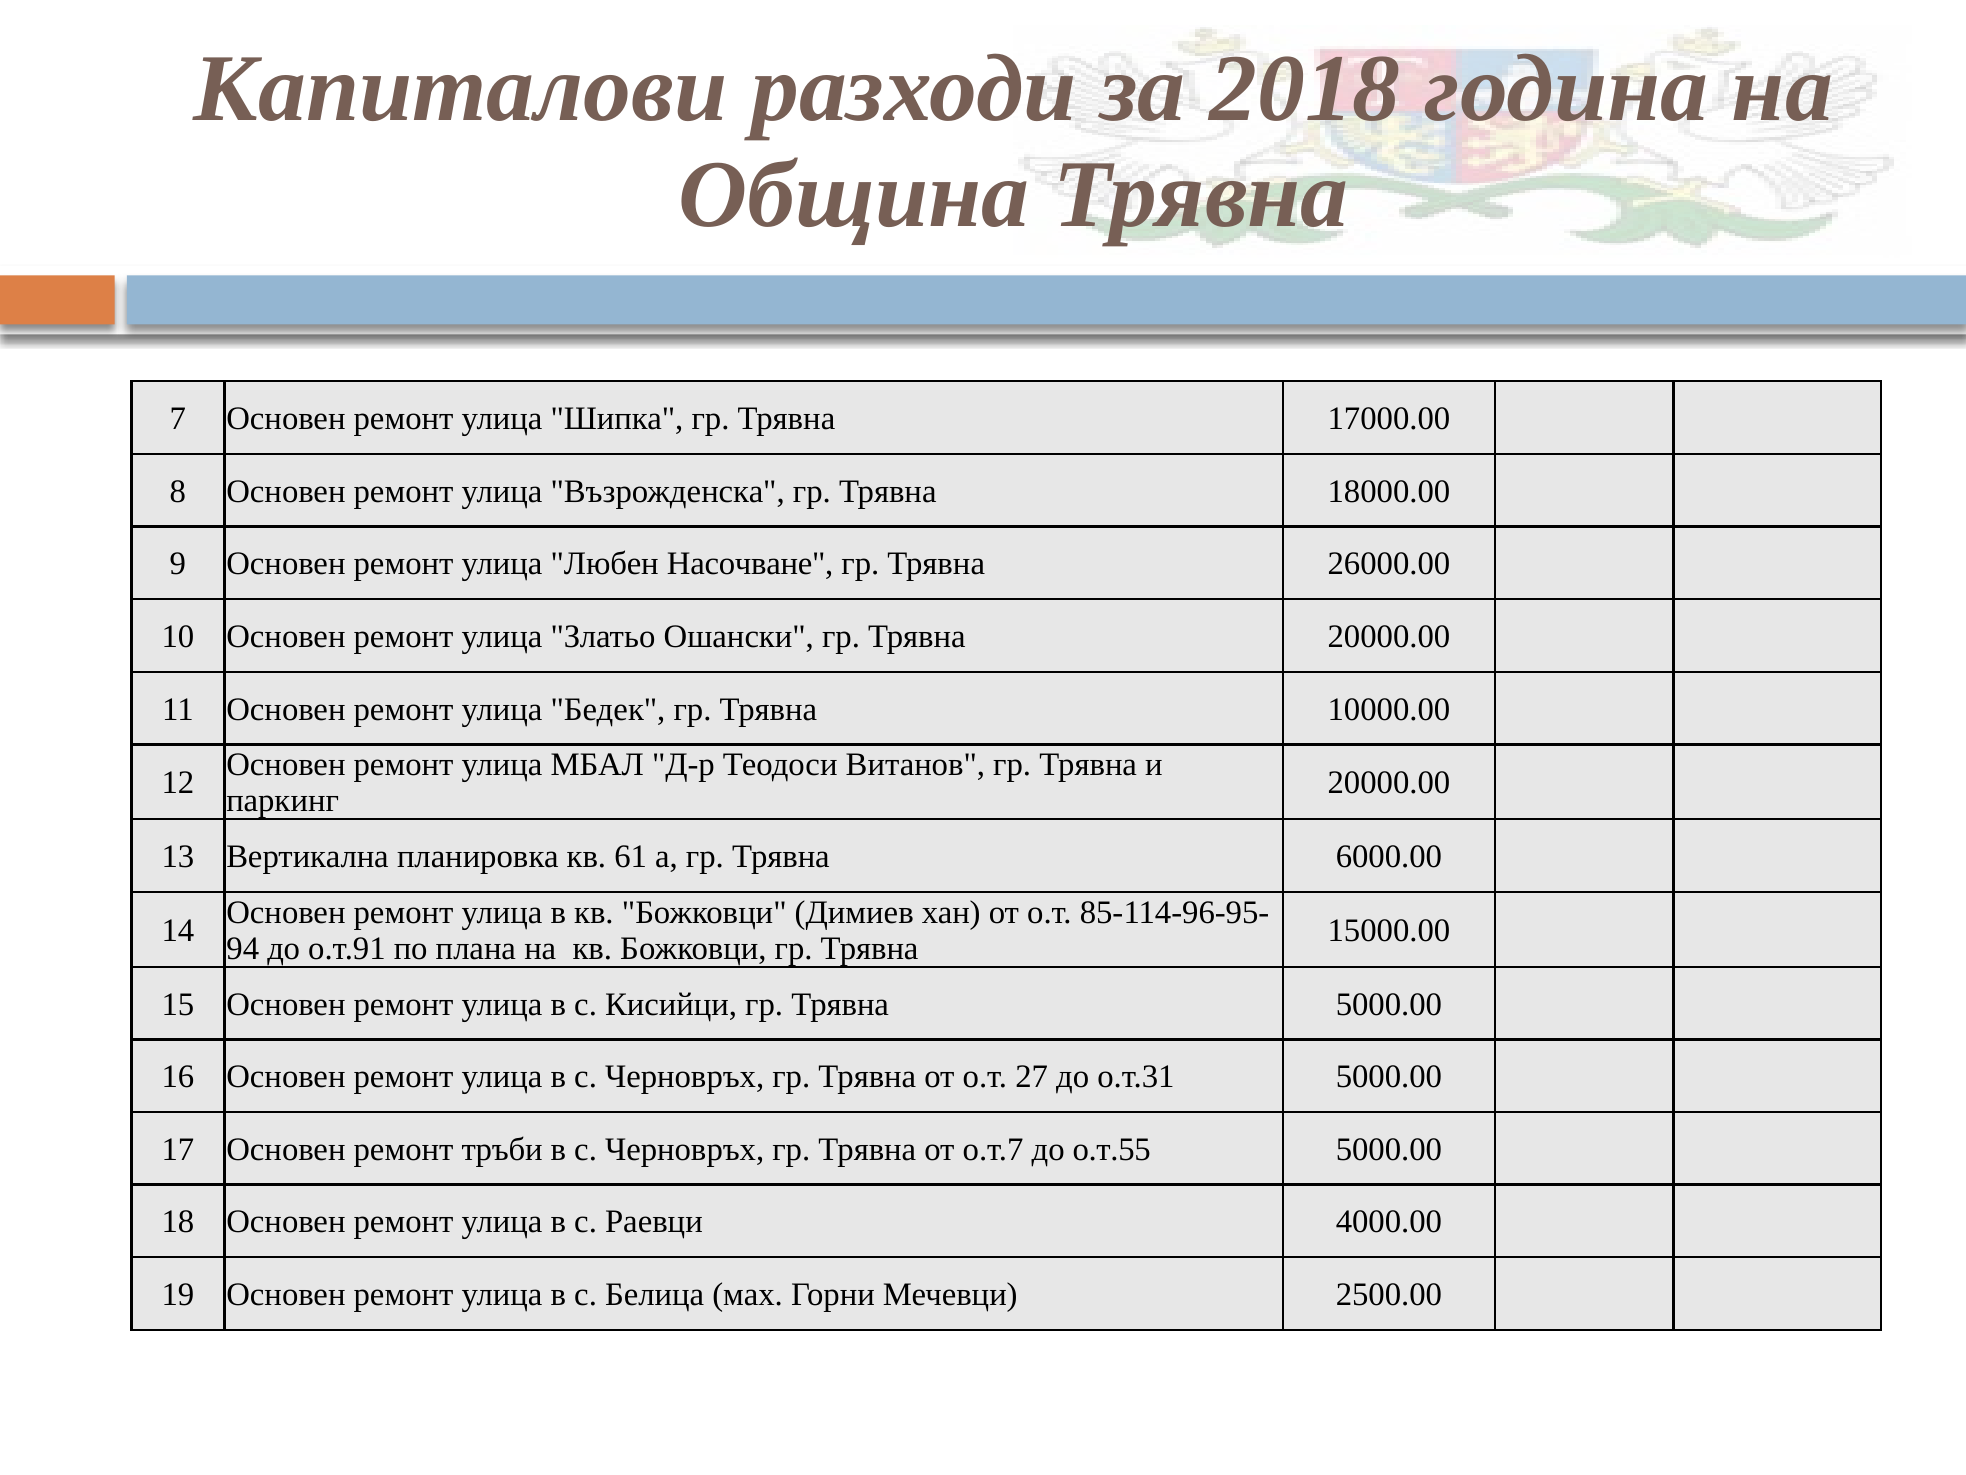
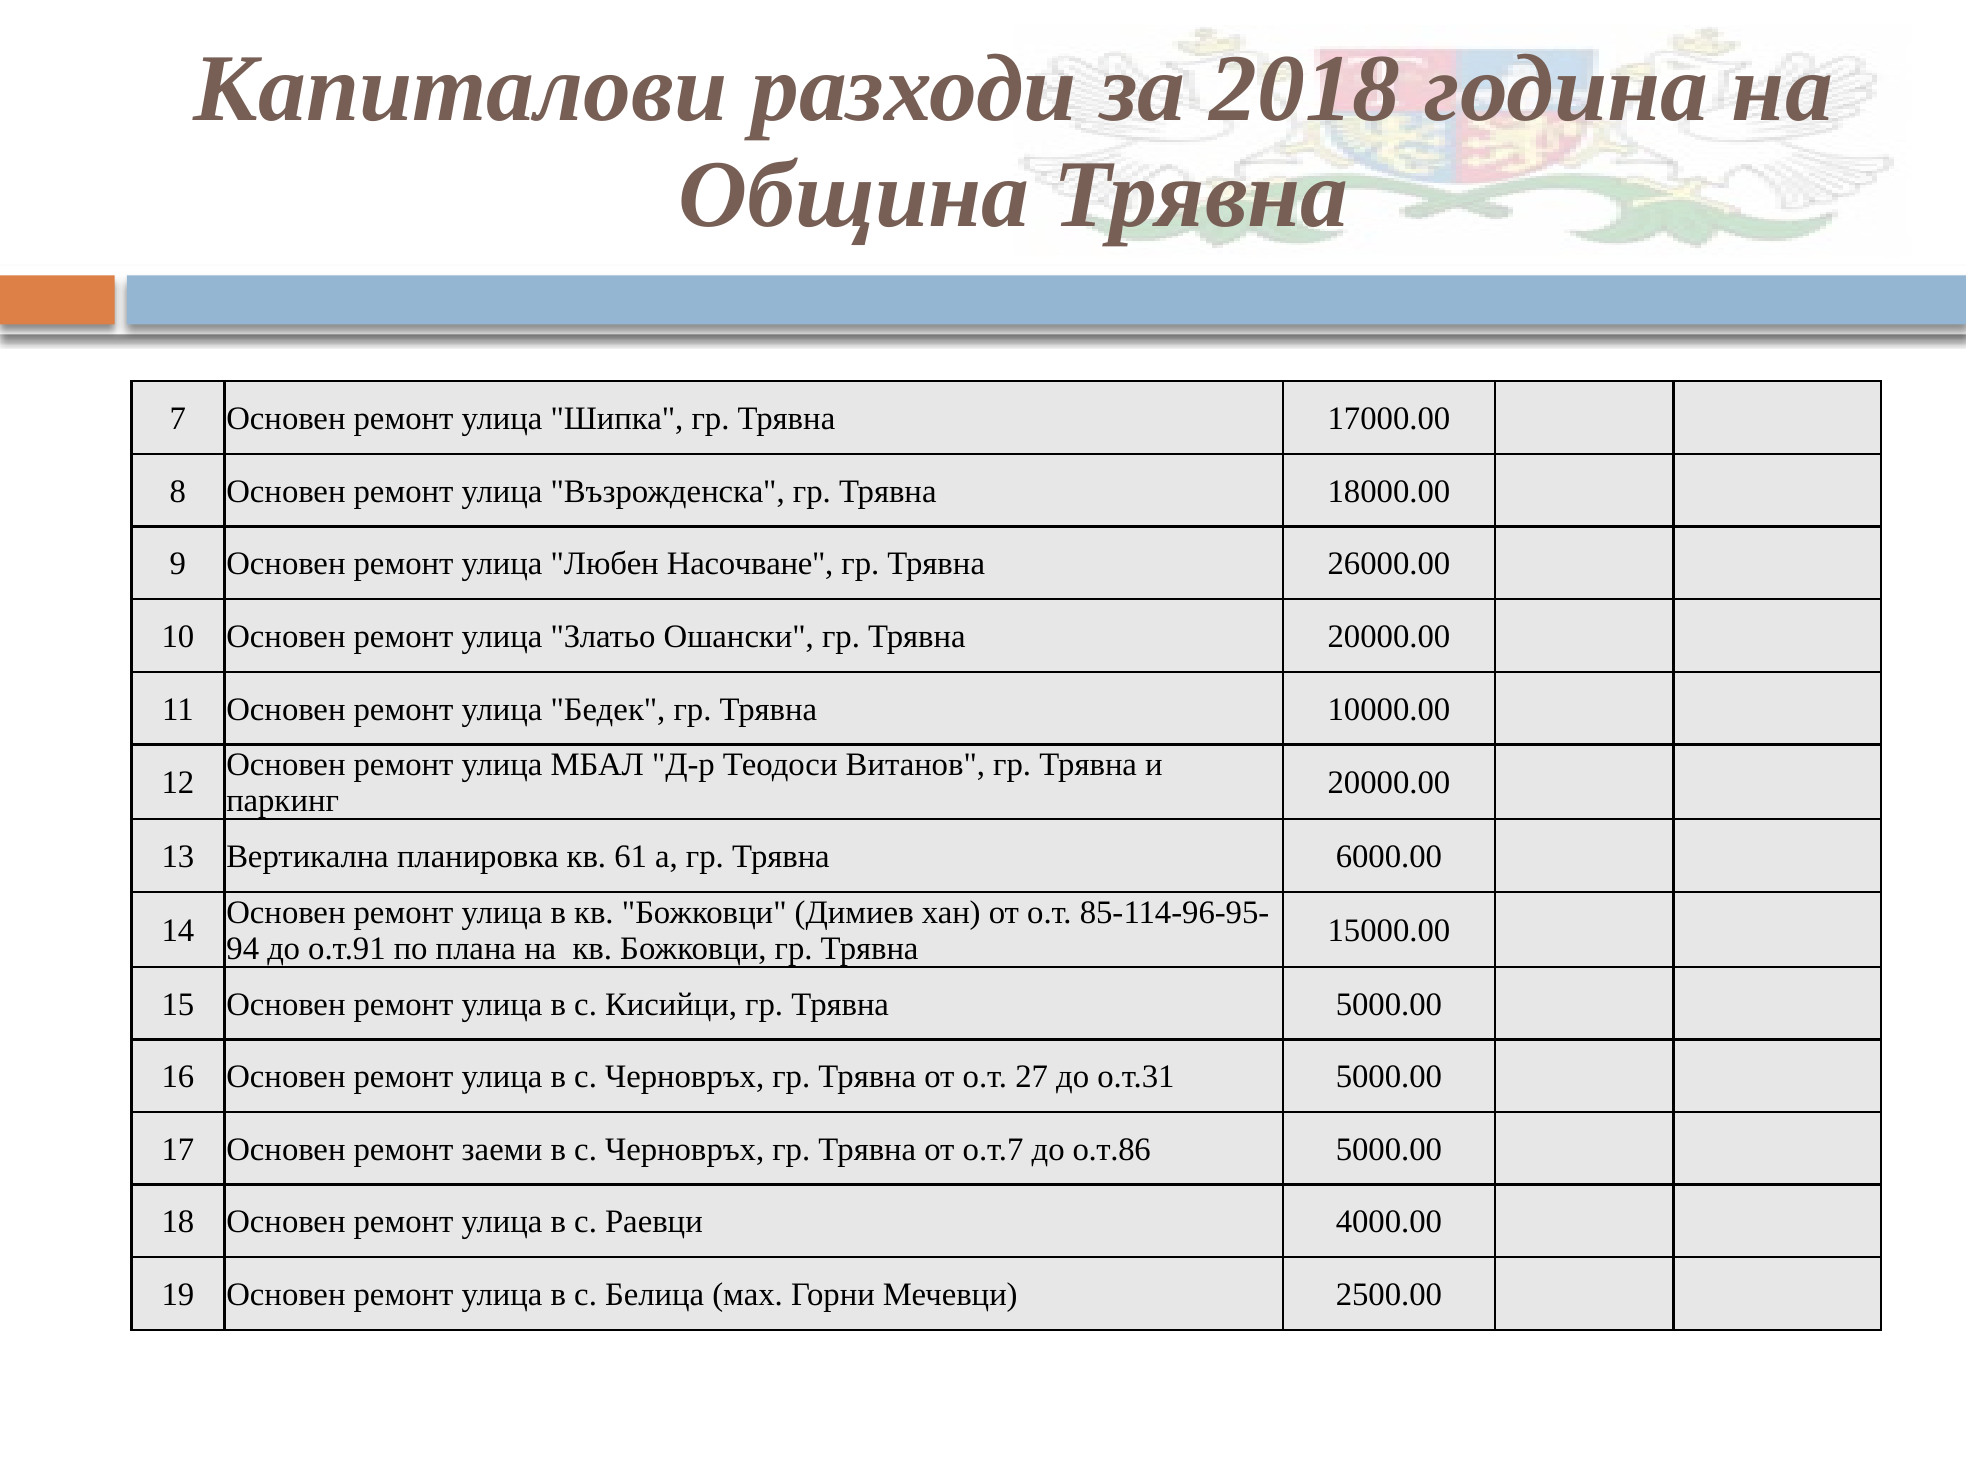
тръби: тръби -> заеми
о.т.55: о.т.55 -> о.т.86
